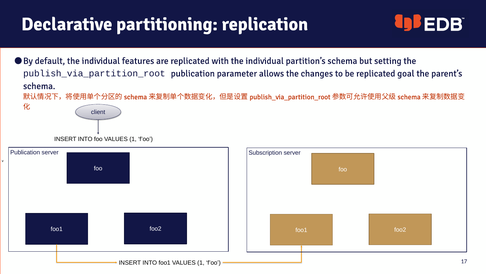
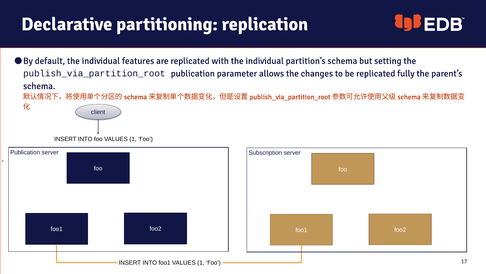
goal: goal -> fully
